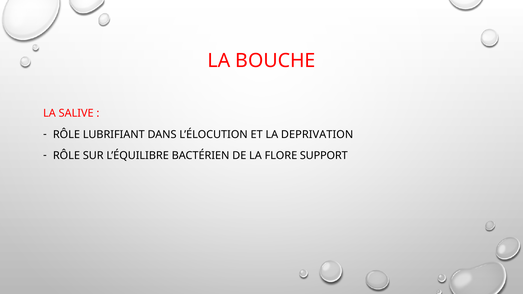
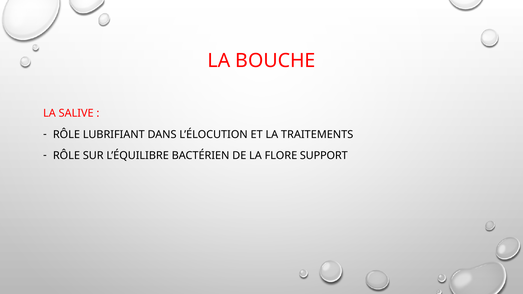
DEPRIVATION: DEPRIVATION -> TRAITEMENTS
